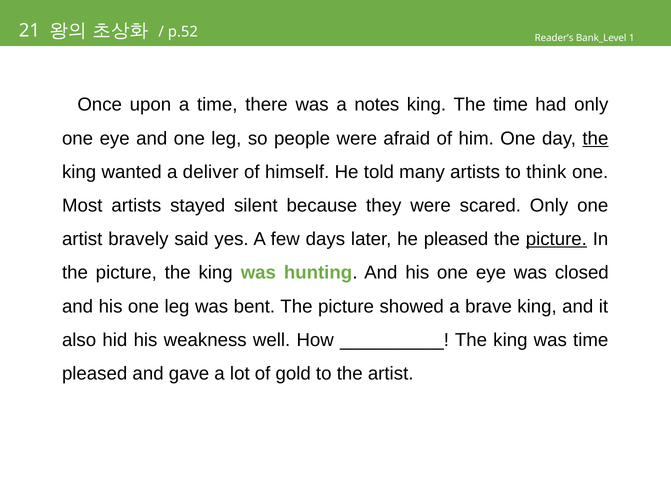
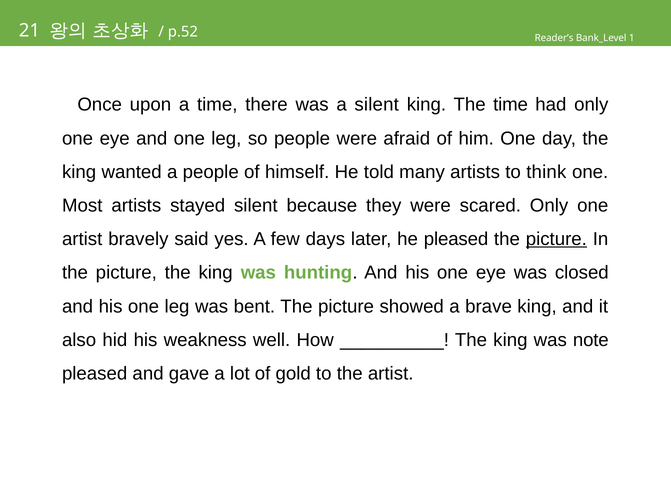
a notes: notes -> silent
the at (595, 138) underline: present -> none
a deliver: deliver -> people
was time: time -> note
